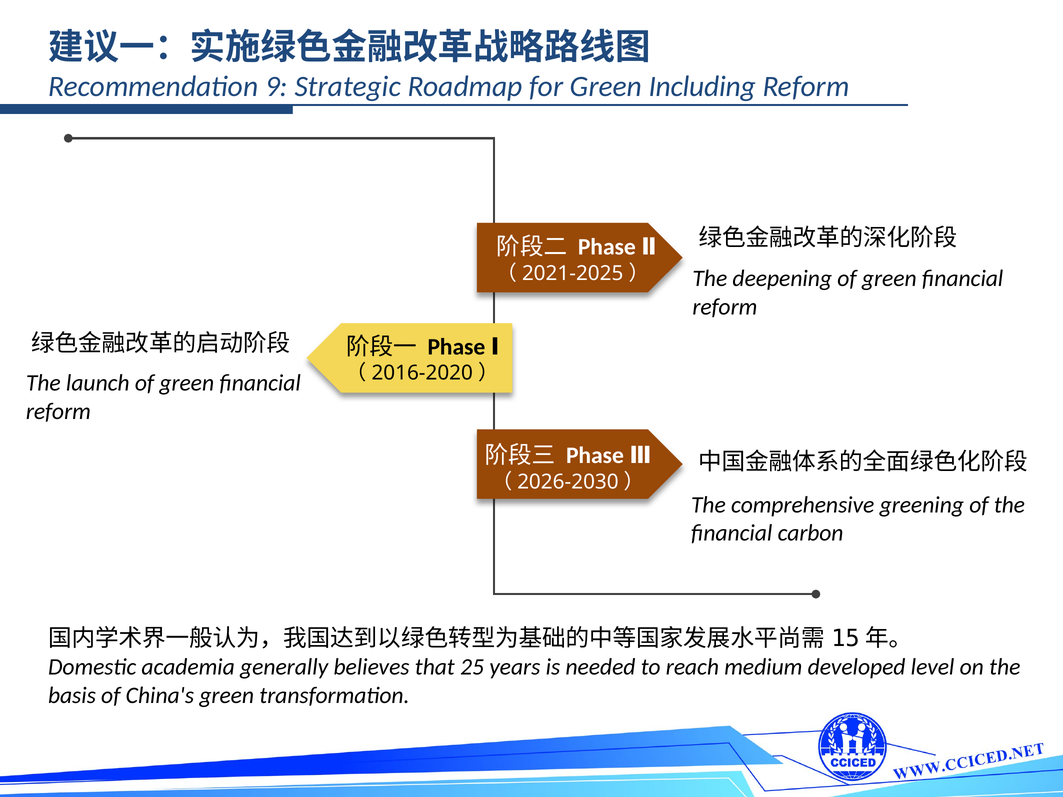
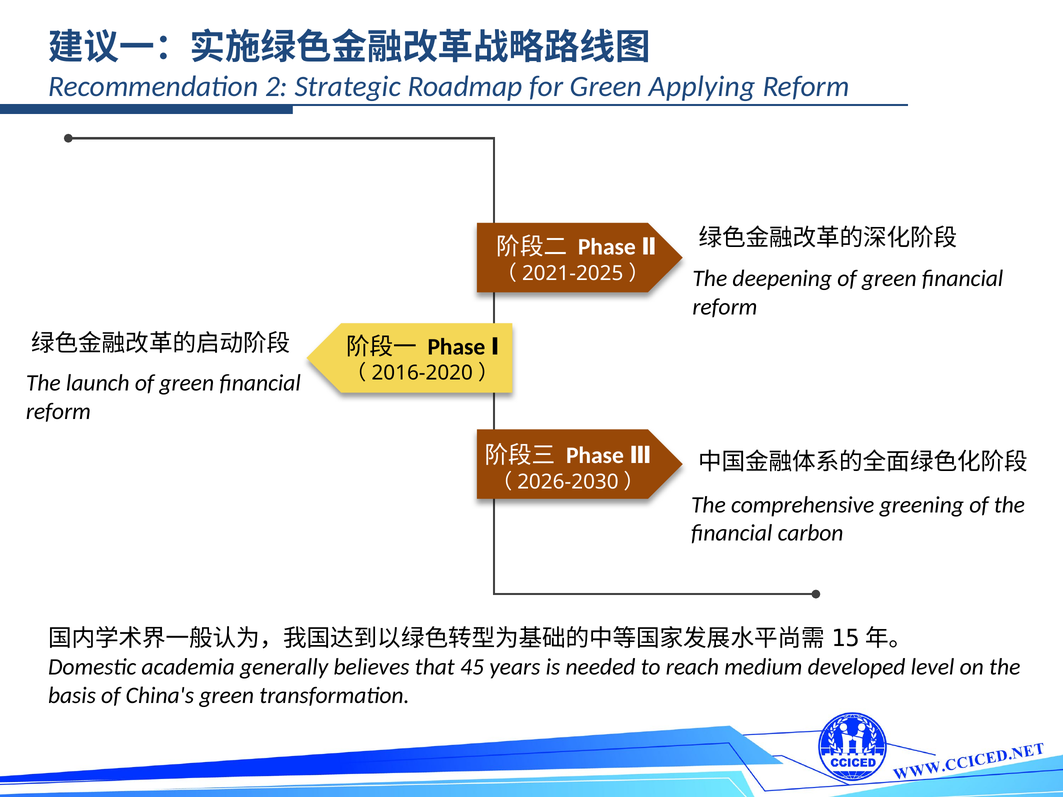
9: 9 -> 2
Including: Including -> Applying
25: 25 -> 45
